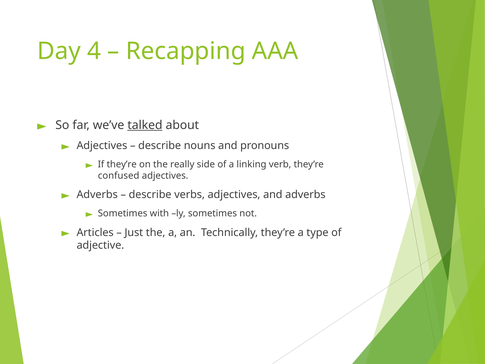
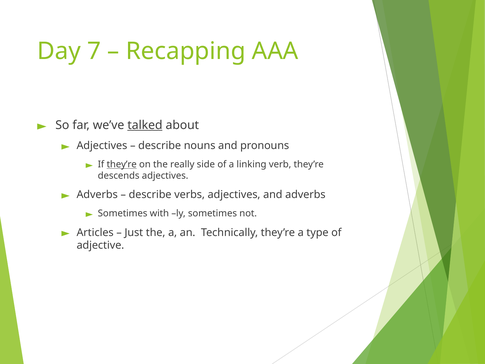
4: 4 -> 7
they’re at (122, 164) underline: none -> present
confused: confused -> descends
